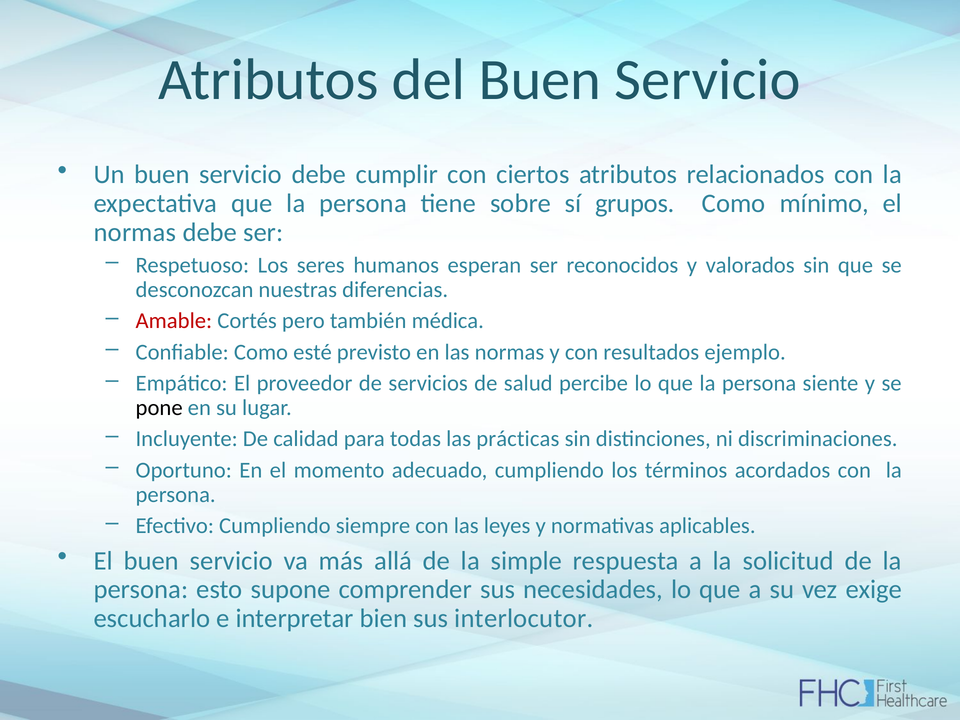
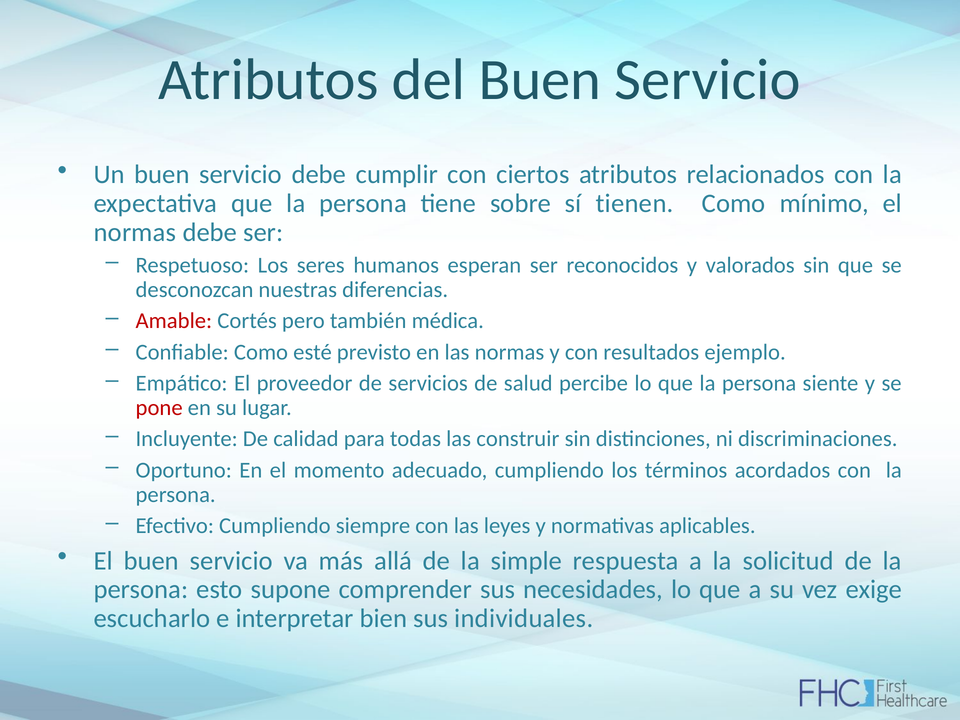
grupos: grupos -> tienen
pone colour: black -> red
prácticas: prácticas -> construir
interlocutor: interlocutor -> individuales
